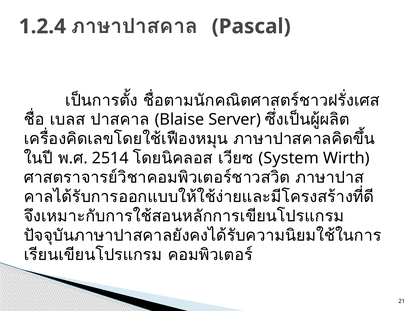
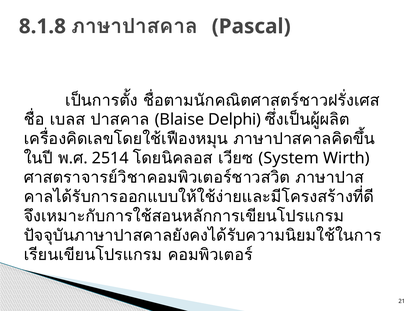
1.2.4: 1.2.4 -> 8.1.8
Server: Server -> Delphi
